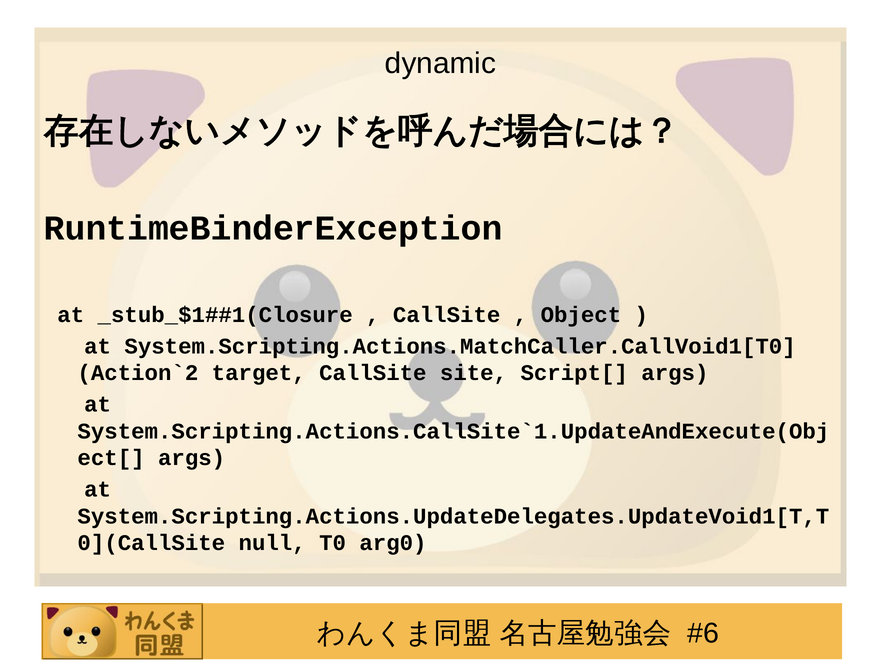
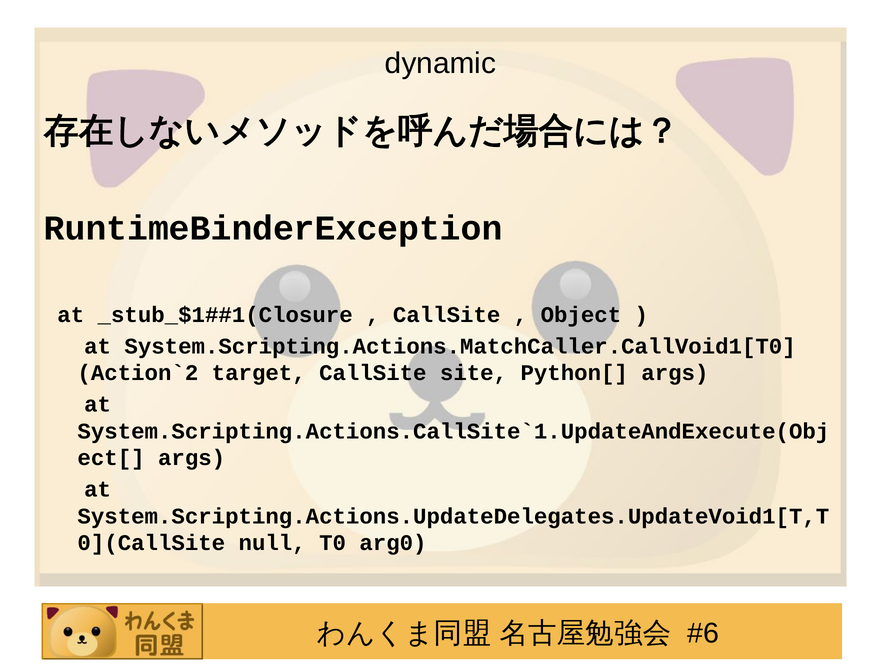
Script[: Script[ -> Python[
